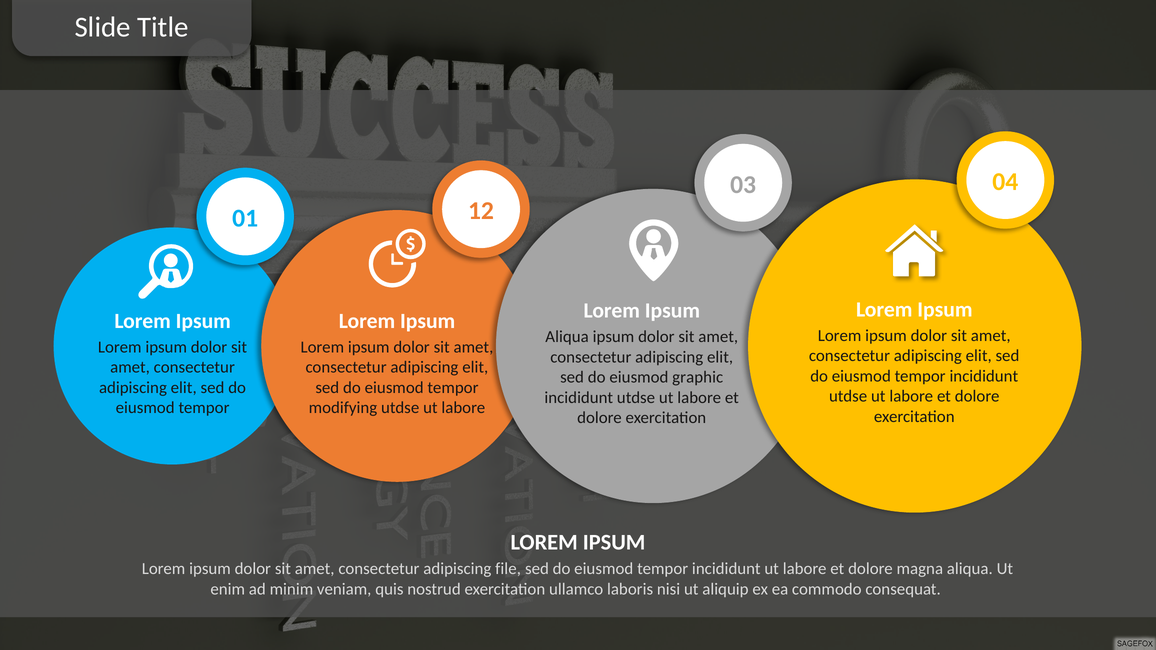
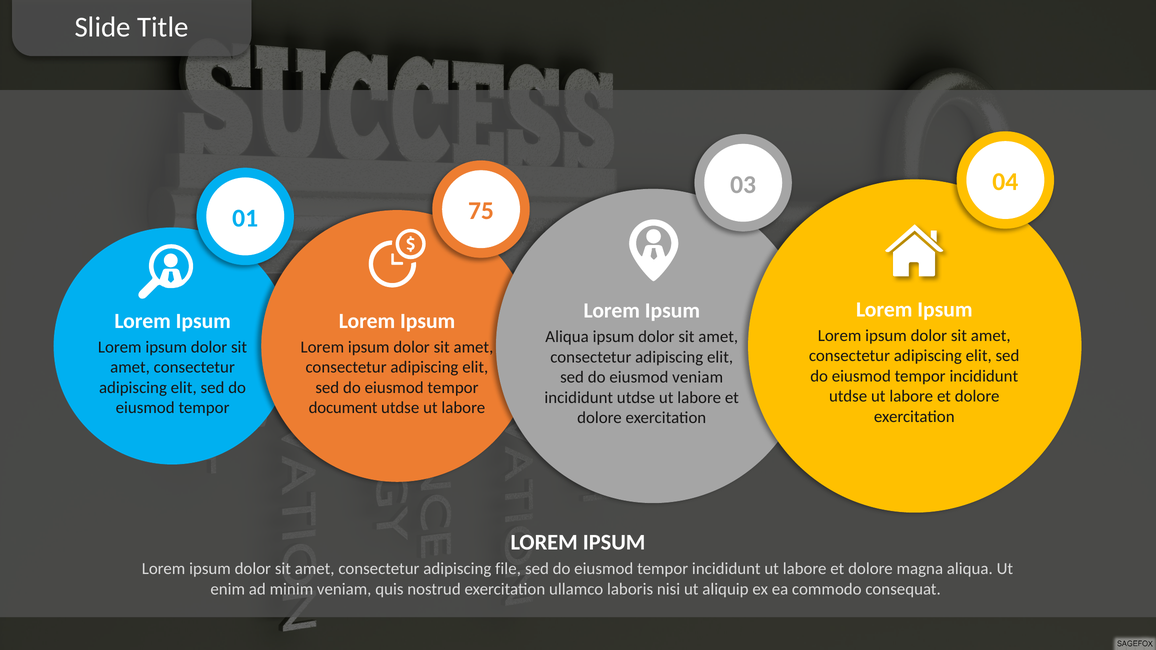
12: 12 -> 75
eiusmod graphic: graphic -> veniam
modifying: modifying -> document
